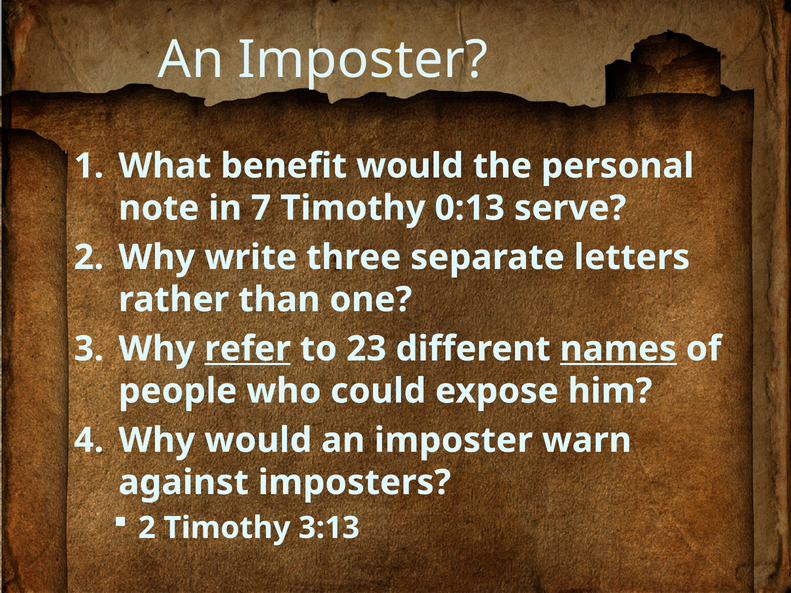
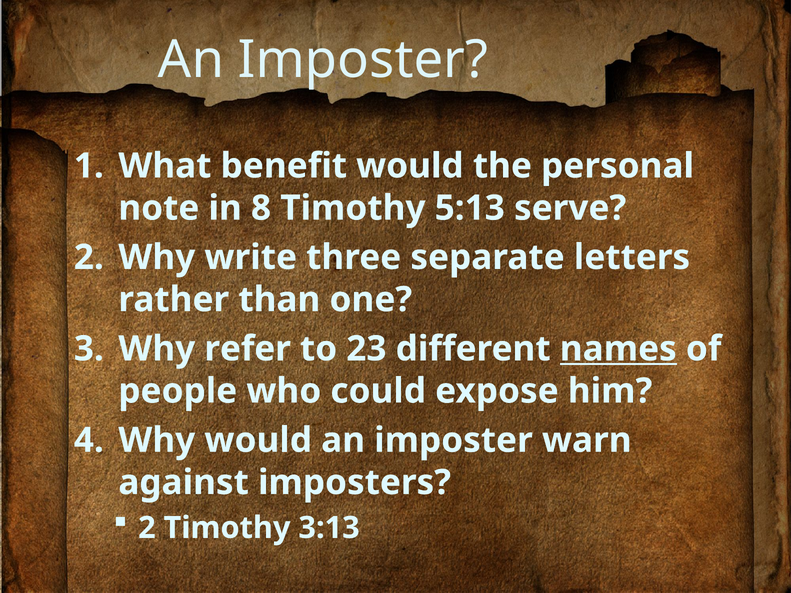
7: 7 -> 8
0:13: 0:13 -> 5:13
refer underline: present -> none
